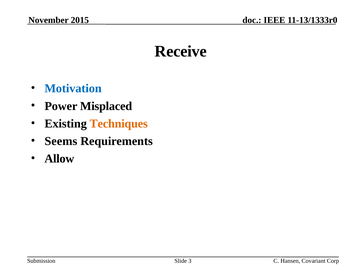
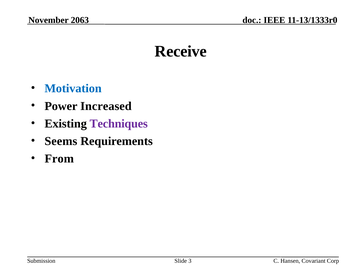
2015: 2015 -> 2063
Misplaced: Misplaced -> Increased
Techniques colour: orange -> purple
Allow: Allow -> From
